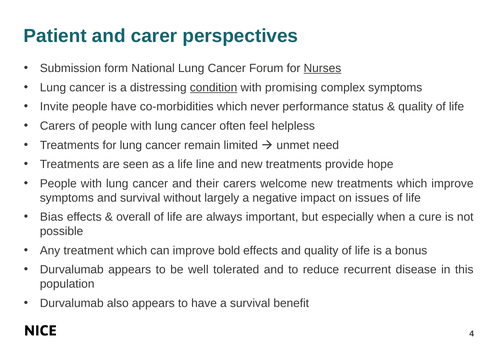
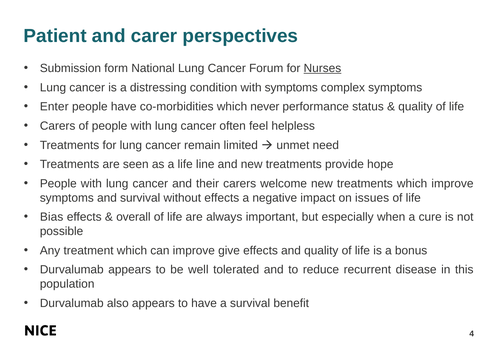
condition underline: present -> none
with promising: promising -> symptoms
Invite: Invite -> Enter
without largely: largely -> effects
bold: bold -> give
